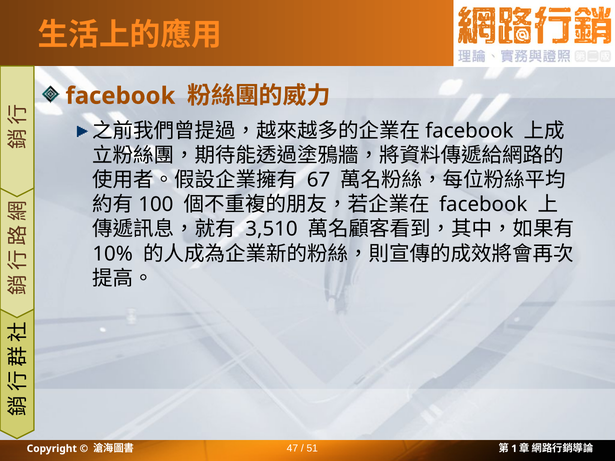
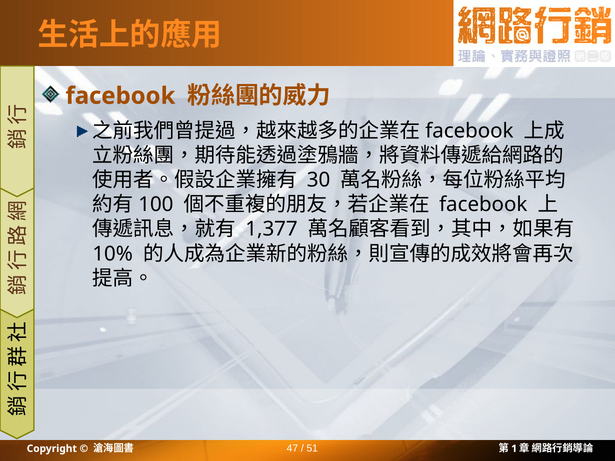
67: 67 -> 30
3,510: 3,510 -> 1,377
